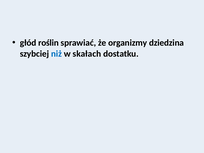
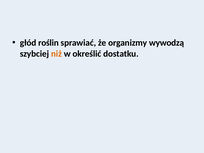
dziedzina: dziedzina -> wywodzą
niż colour: blue -> orange
skałach: skałach -> określić
